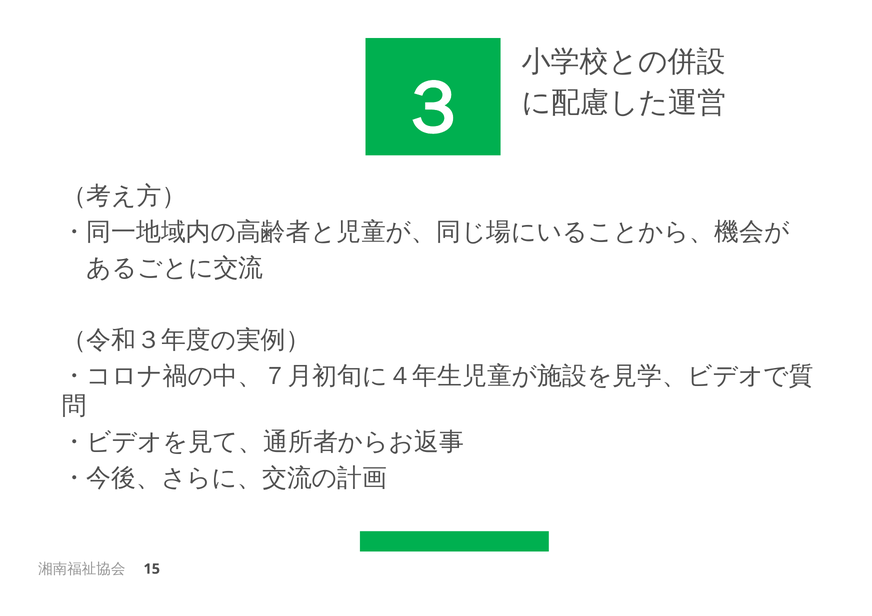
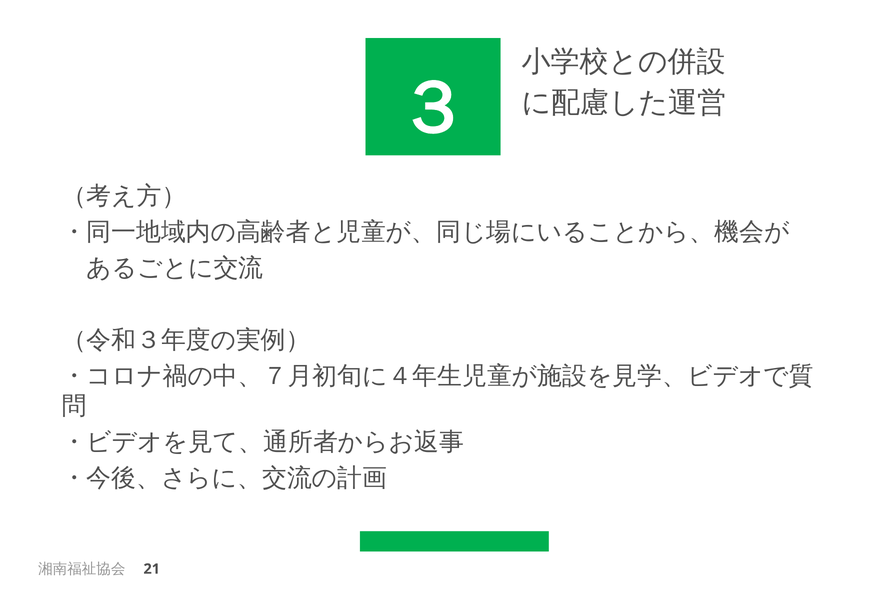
15: 15 -> 21
